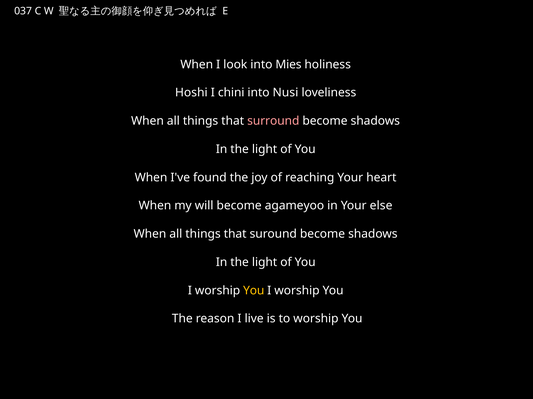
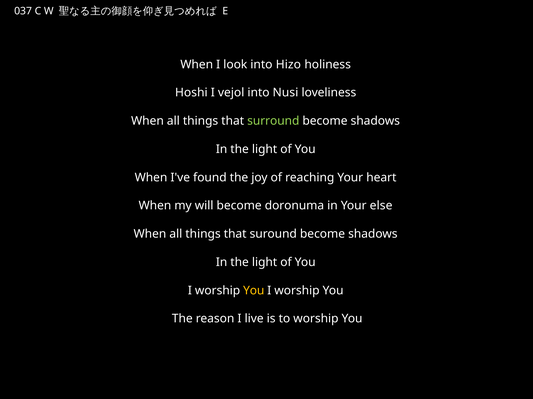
Mies: Mies -> Hizo
chini: chini -> vejol
surround colour: pink -> light green
agameyoo: agameyoo -> doronuma
